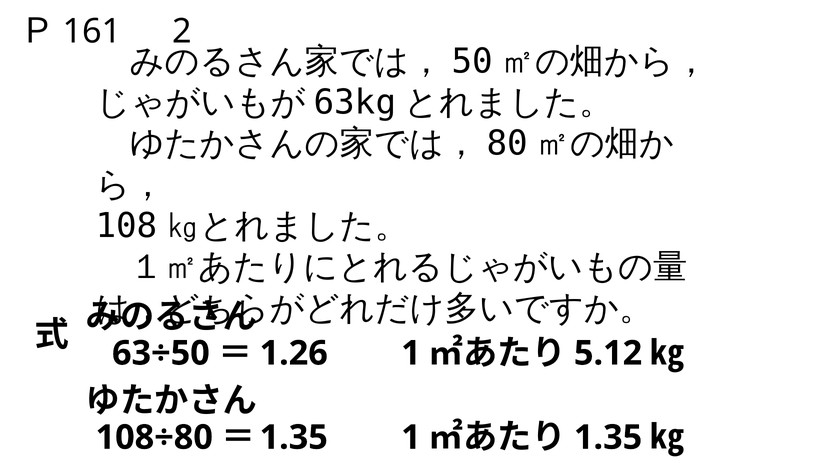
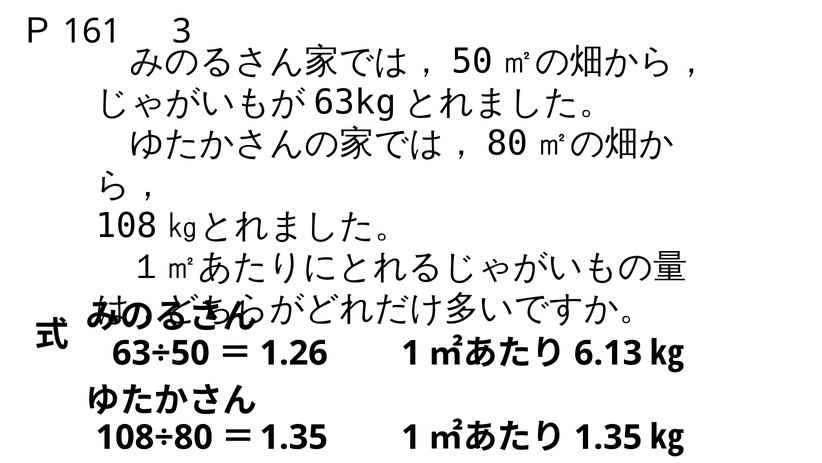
2: 2 -> 3
5.12: 5.12 -> 6.13
